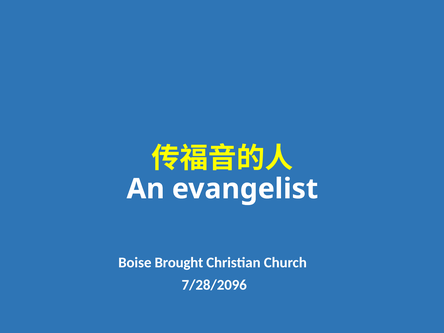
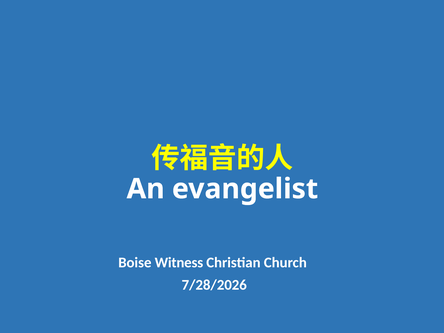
Brought: Brought -> Witness
7/28/2096: 7/28/2096 -> 7/28/2026
